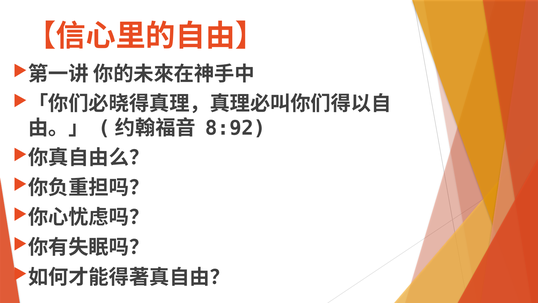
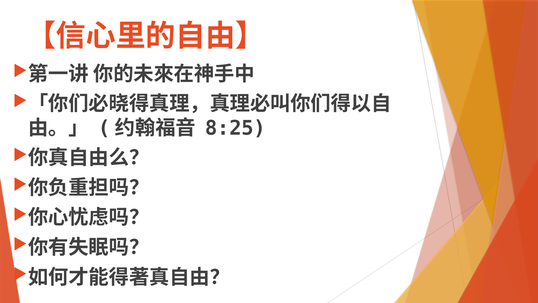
8:92: 8:92 -> 8:25
